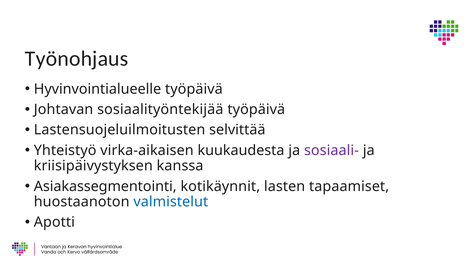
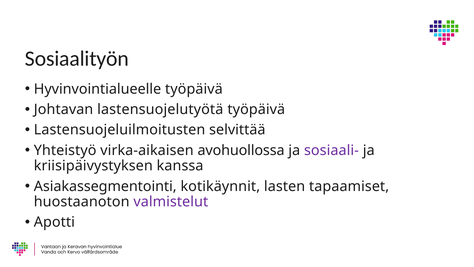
Työnohjaus: Työnohjaus -> Sosiaalityön
sosiaalityöntekijää: sosiaalityöntekijää -> lastensuojelutyötä
kuukaudesta: kuukaudesta -> avohuollossa
valmistelut colour: blue -> purple
